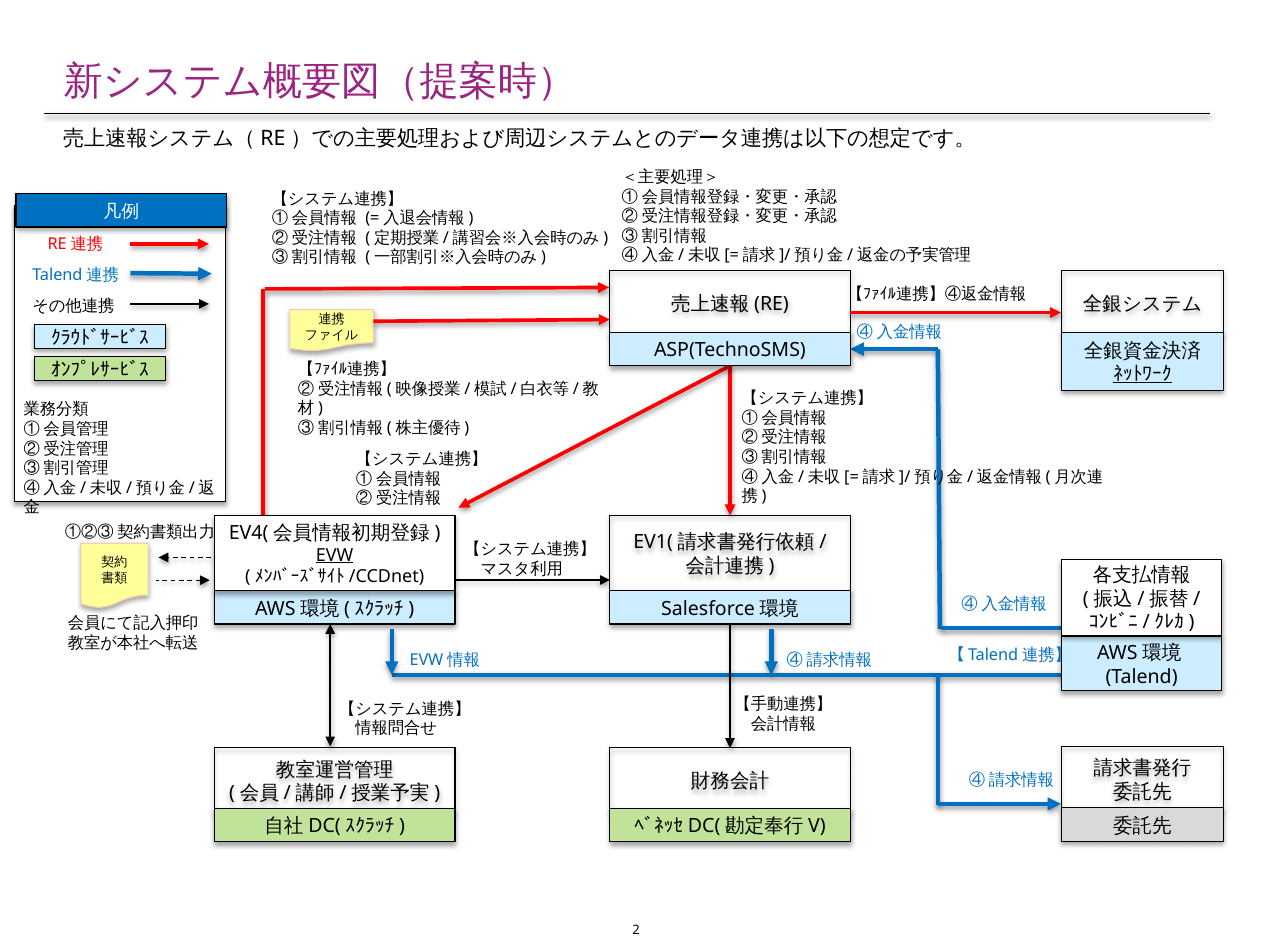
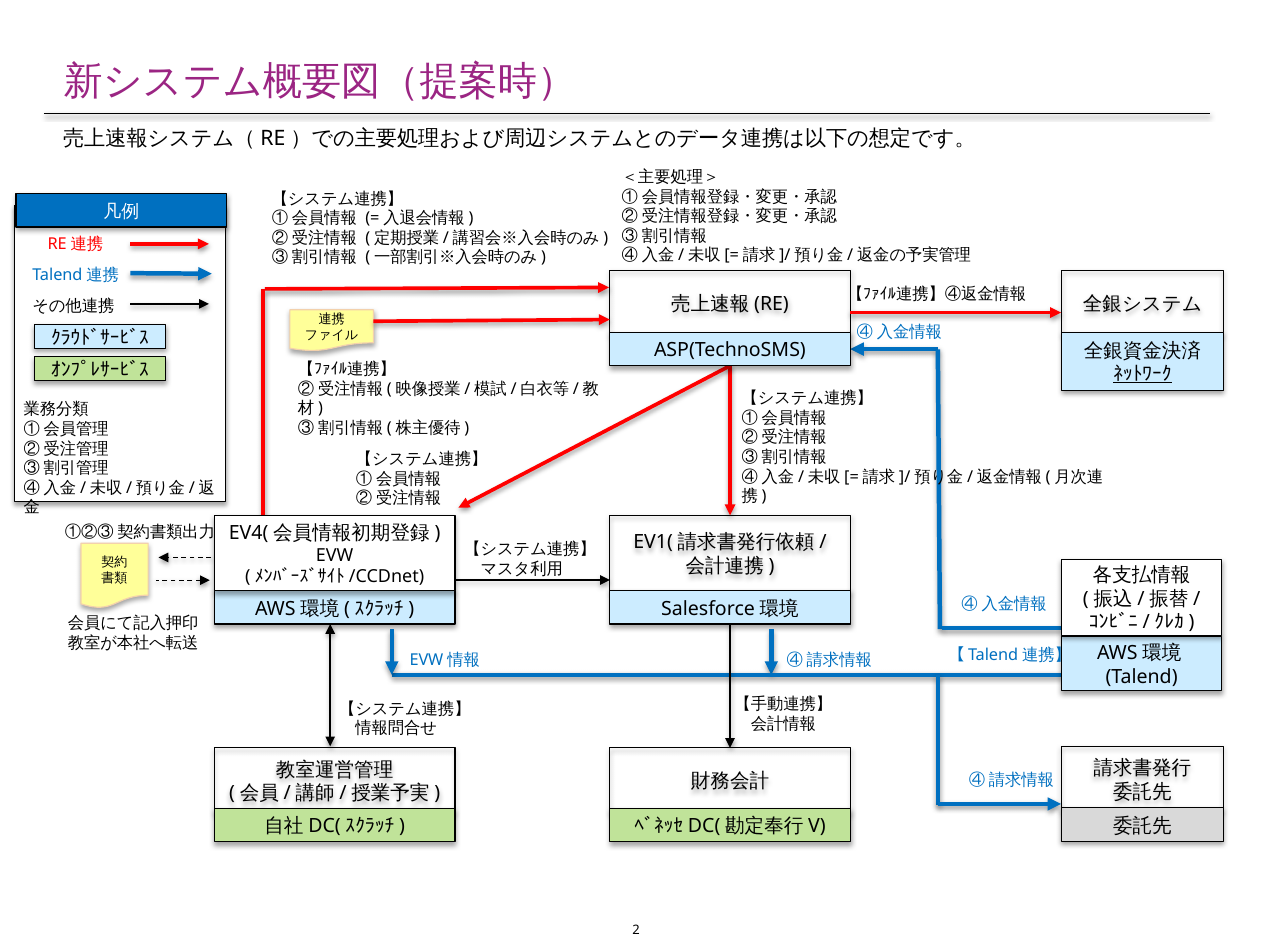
EVW underline: present -> none
